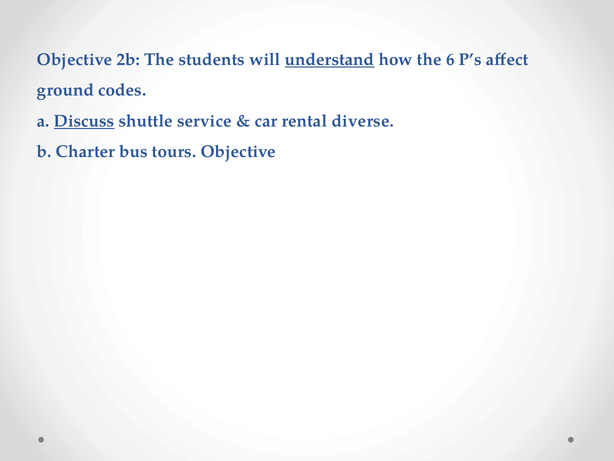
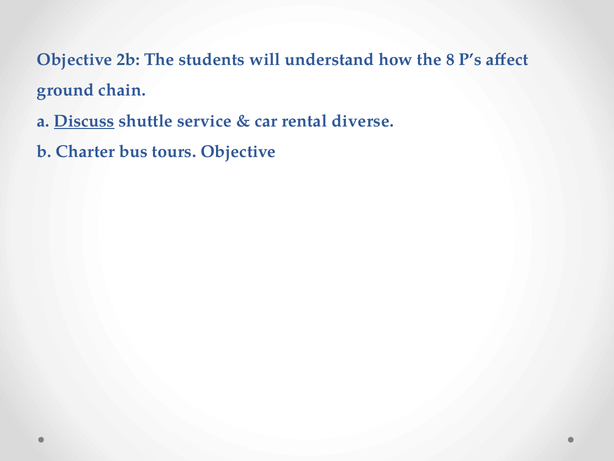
understand underline: present -> none
6: 6 -> 8
codes: codes -> chain
